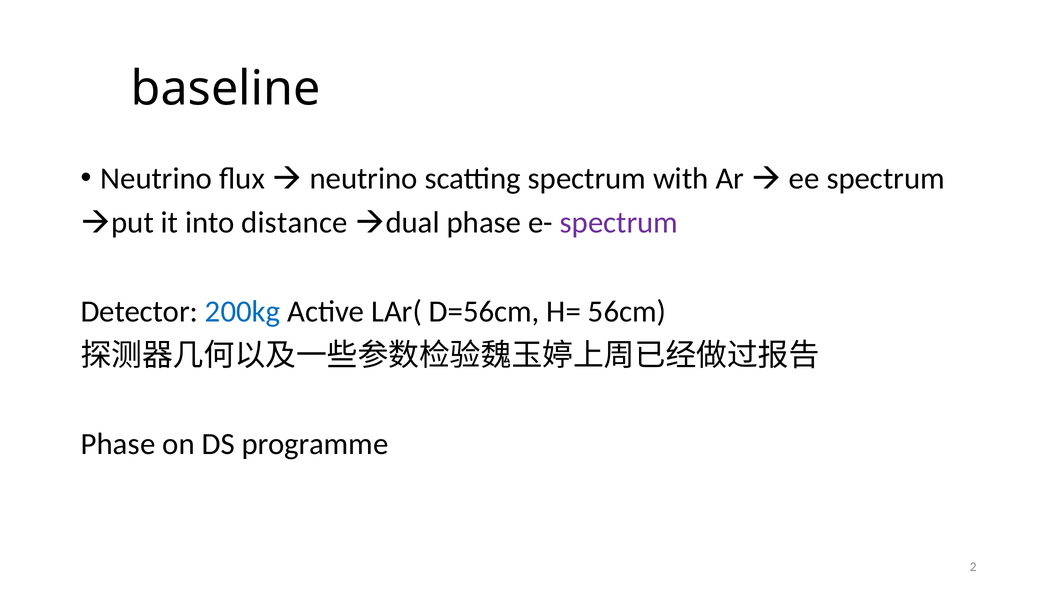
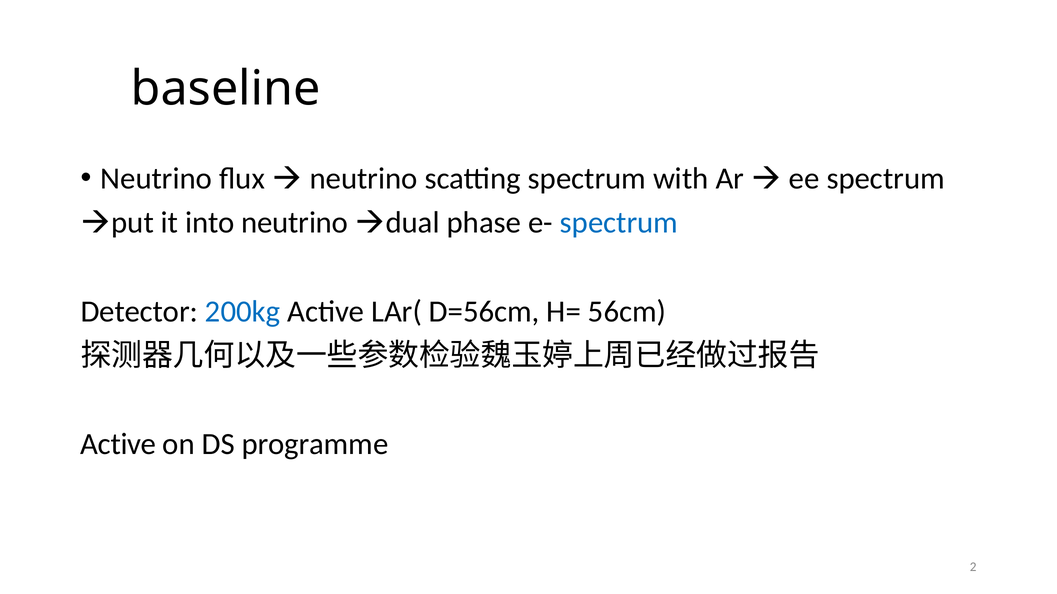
into distance: distance -> neutrino
spectrum at (619, 223) colour: purple -> blue
Phase at (118, 445): Phase -> Active
